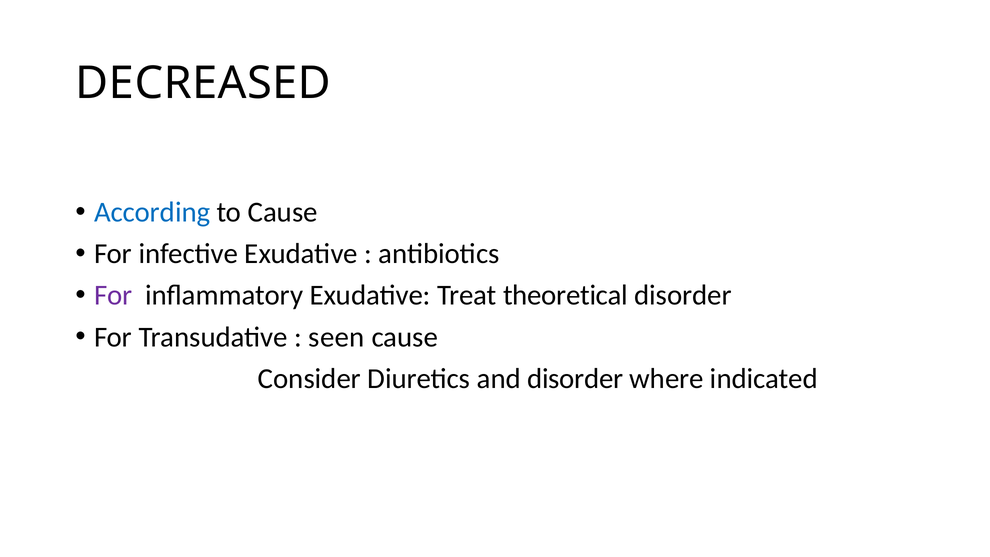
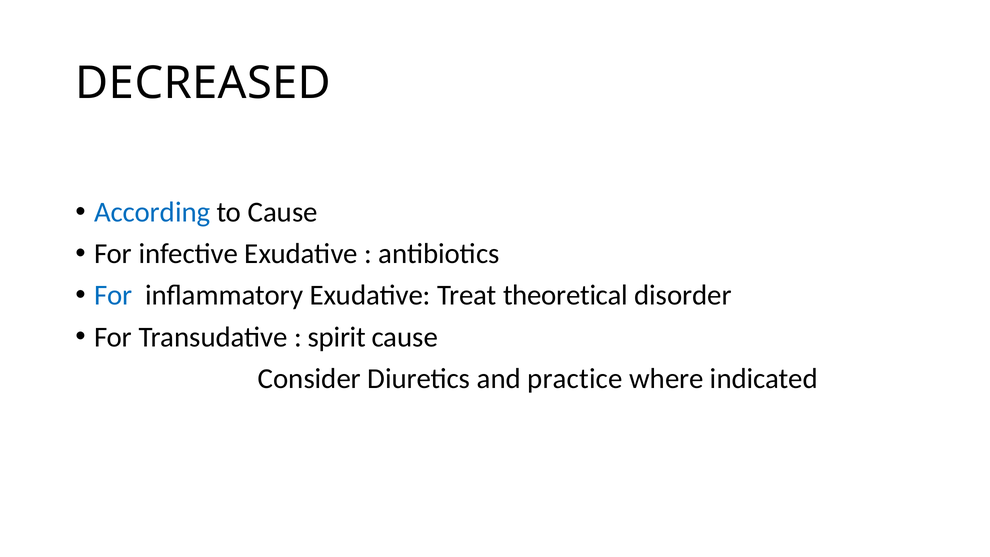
For at (113, 295) colour: purple -> blue
seen: seen -> spirit
and disorder: disorder -> practice
